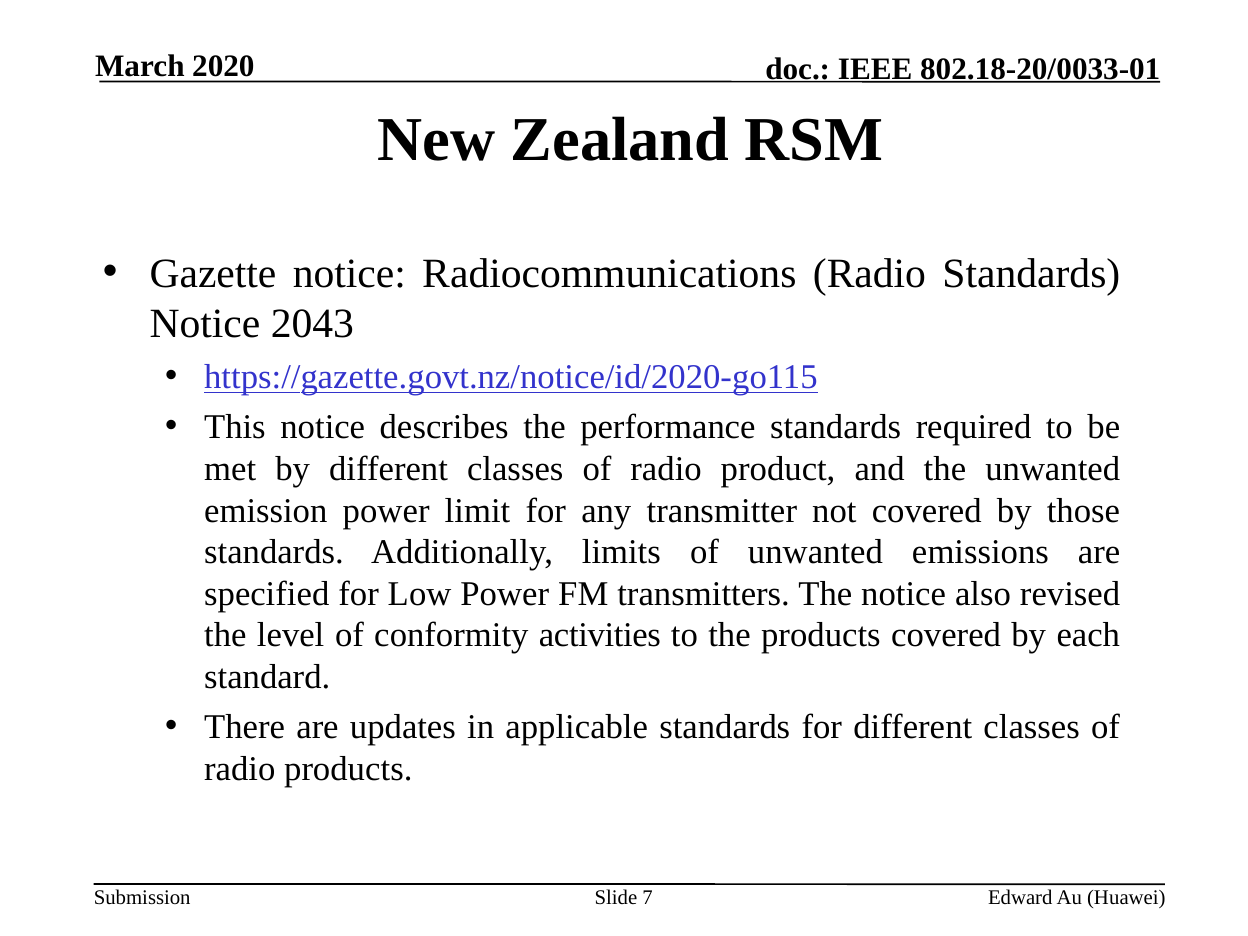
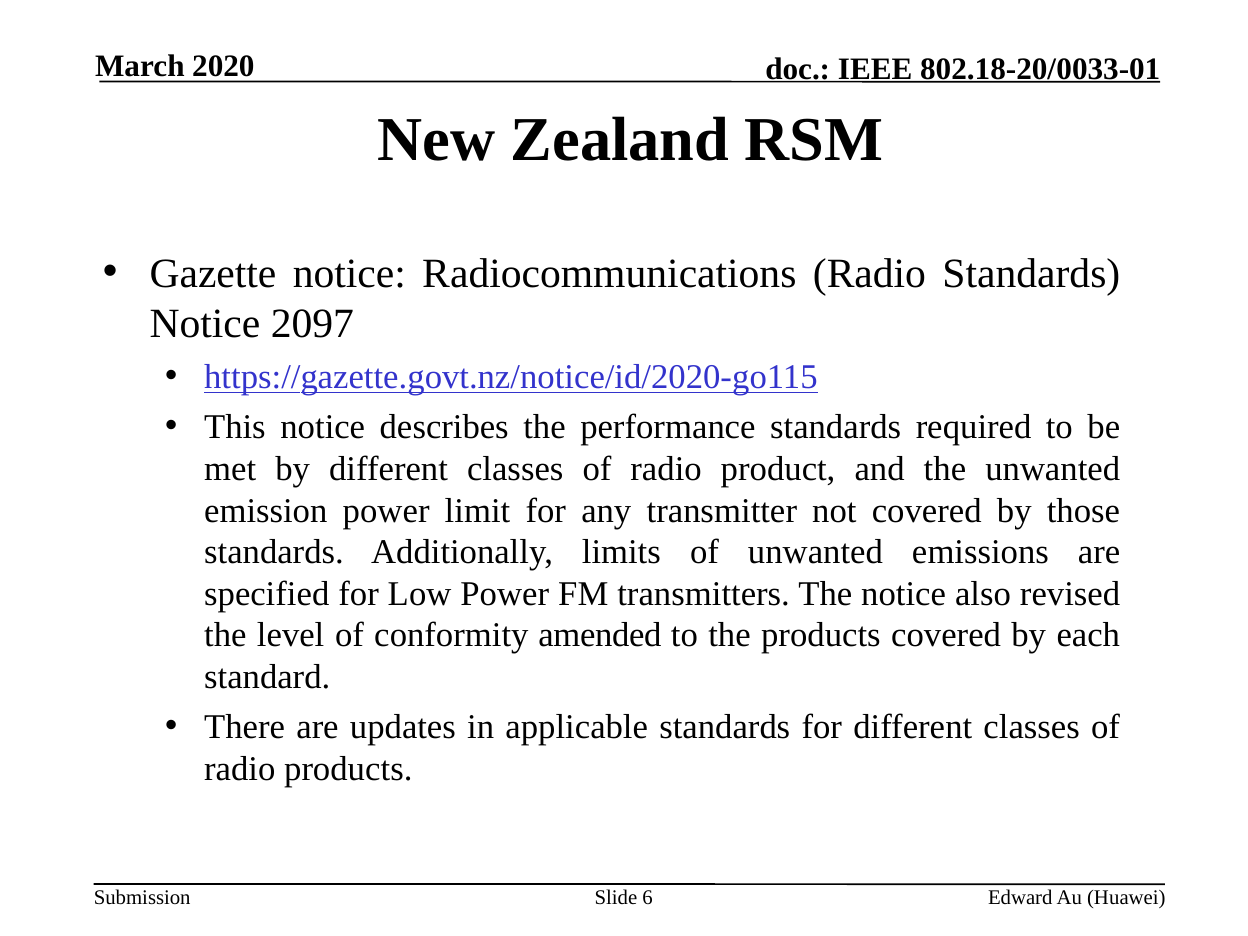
2043: 2043 -> 2097
activities: activities -> amended
7: 7 -> 6
